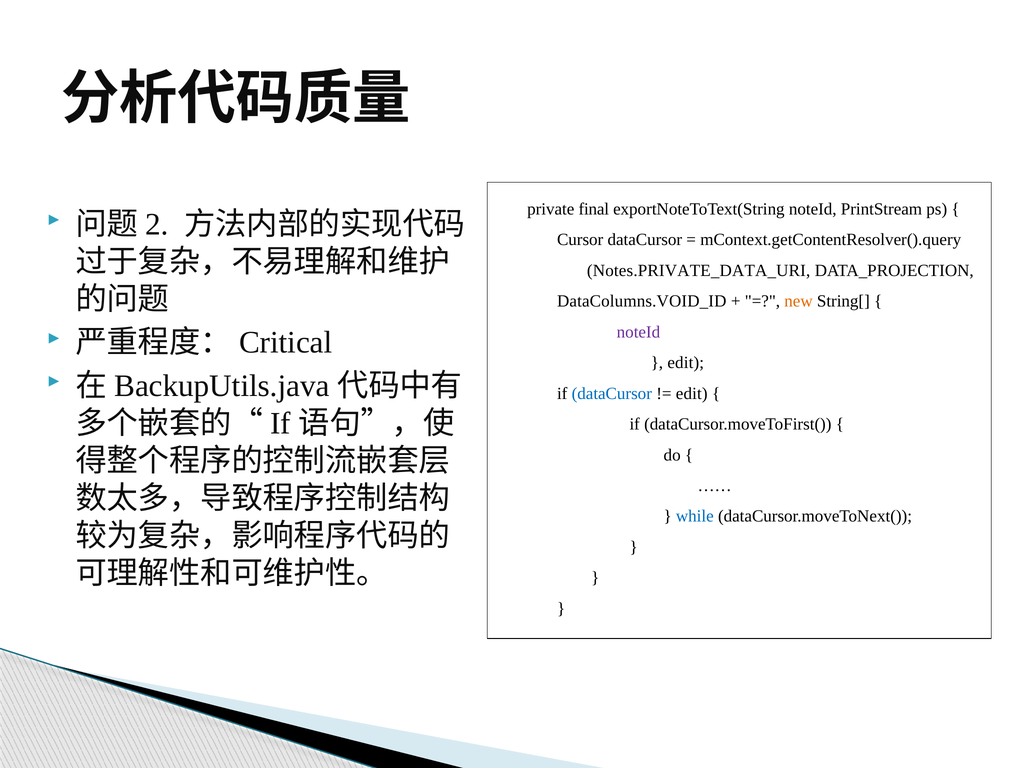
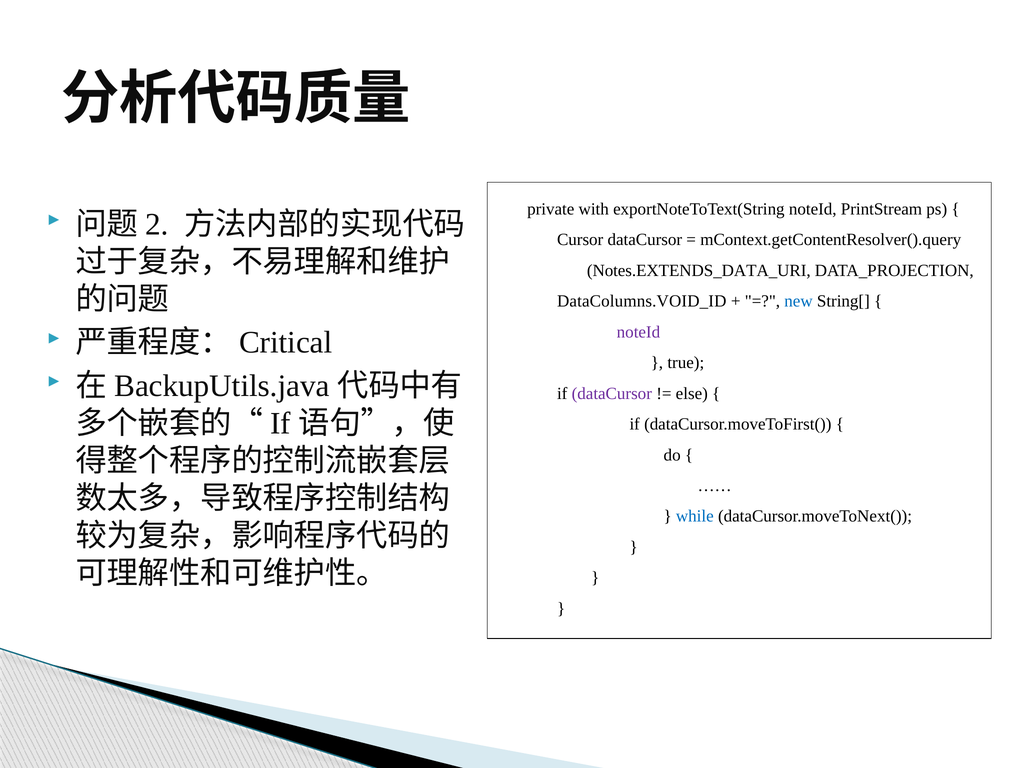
final: final -> with
Notes.PRIVATE_DATA_URI: Notes.PRIVATE_DATA_URI -> Notes.EXTENDS_DATA_URI
new colour: orange -> blue
edit at (686, 362): edit -> true
dataCursor at (612, 393) colour: blue -> purple
edit at (692, 393): edit -> else
